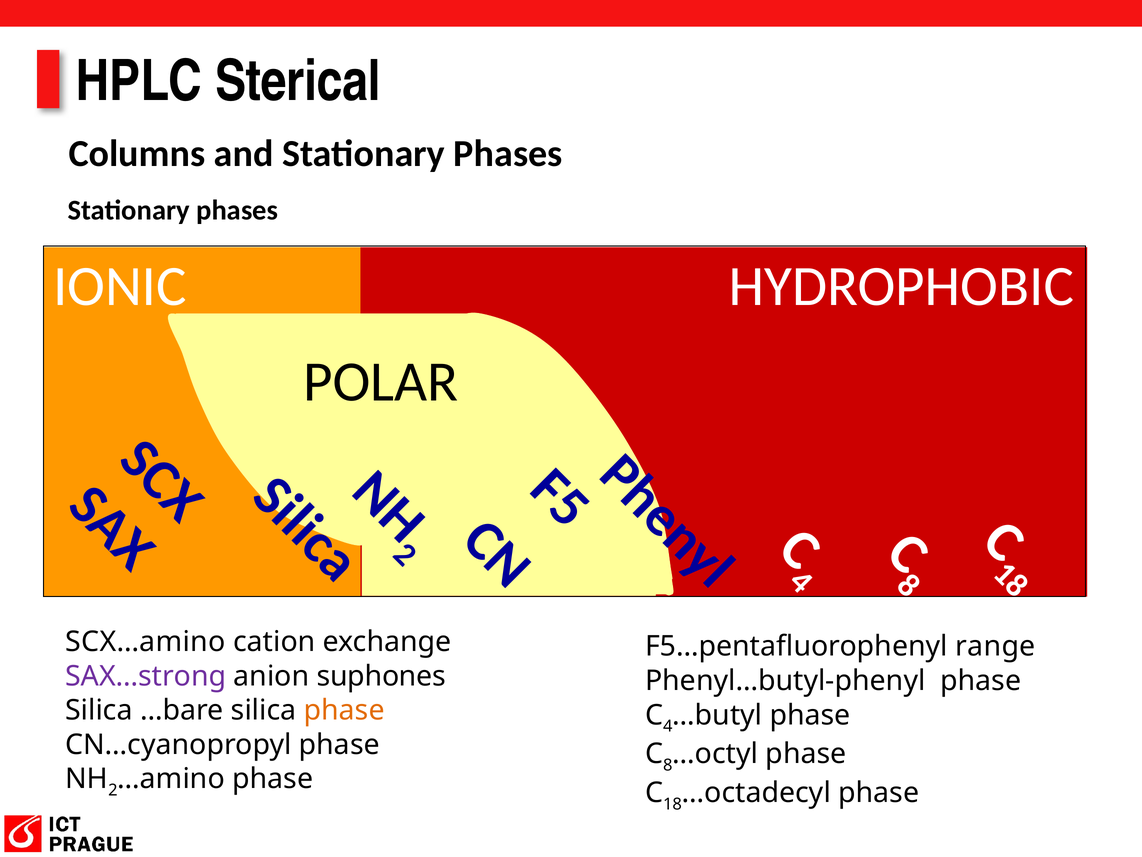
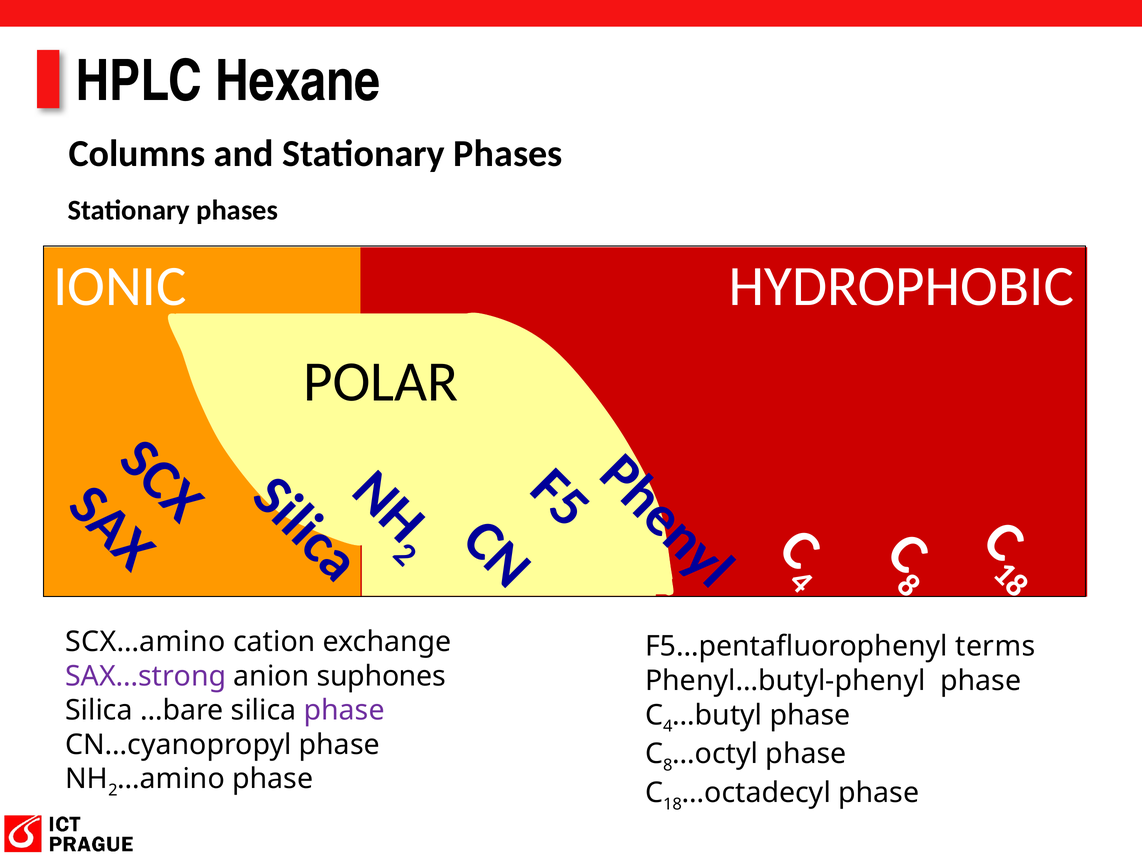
Sterical: Sterical -> Hexane
range: range -> terms
phase at (344, 710) colour: orange -> purple
